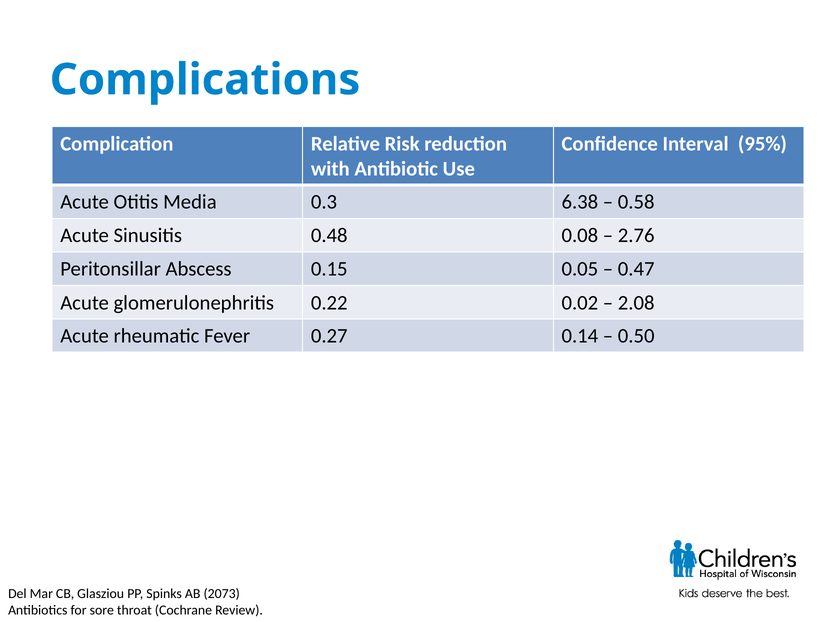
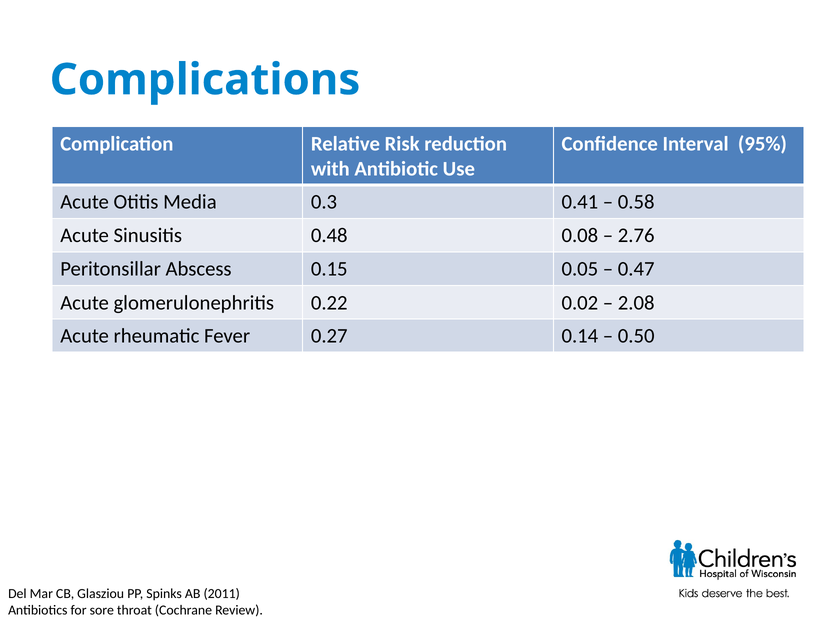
6.38: 6.38 -> 0.41
2073: 2073 -> 2011
